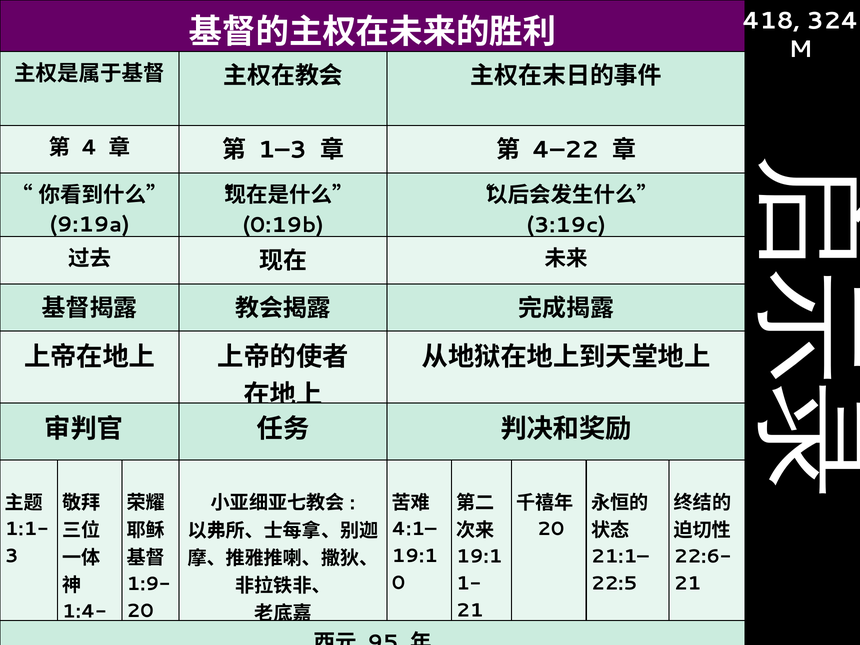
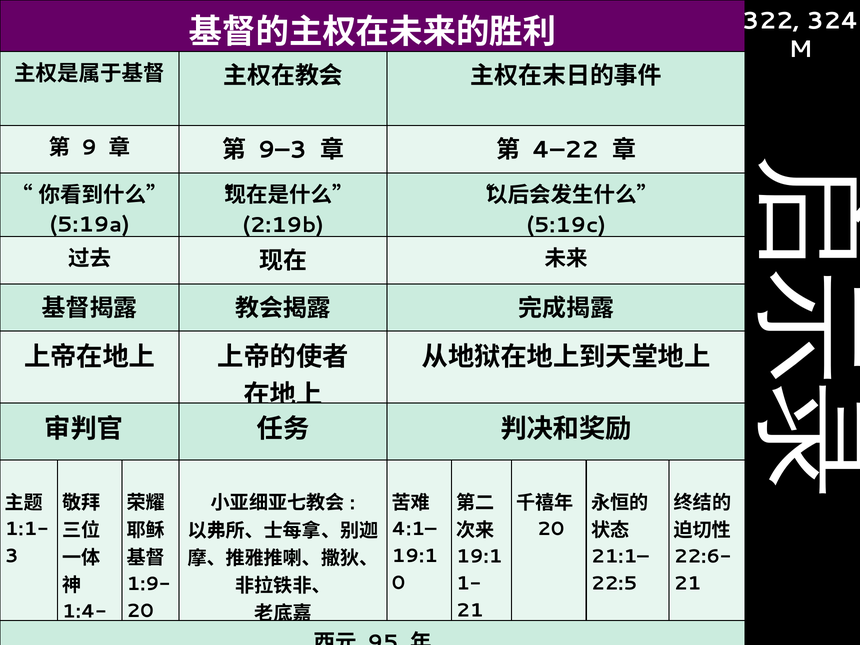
418: 418 -> 322
4: 4 -> 9
1–3: 1–3 -> 9–3
9:19a: 9:19a -> 5:19a
0:19b: 0:19b -> 2:19b
3:19c: 3:19c -> 5:19c
